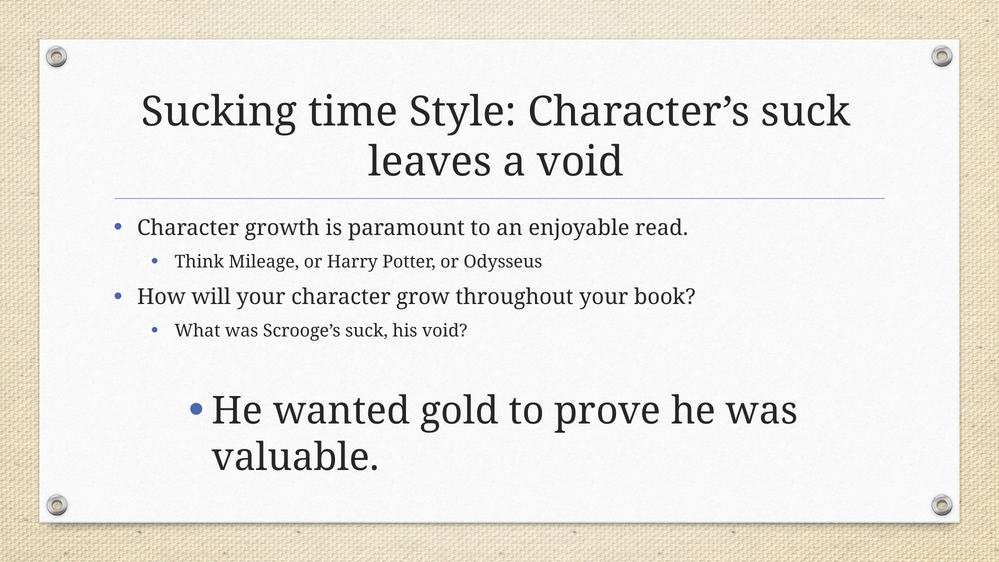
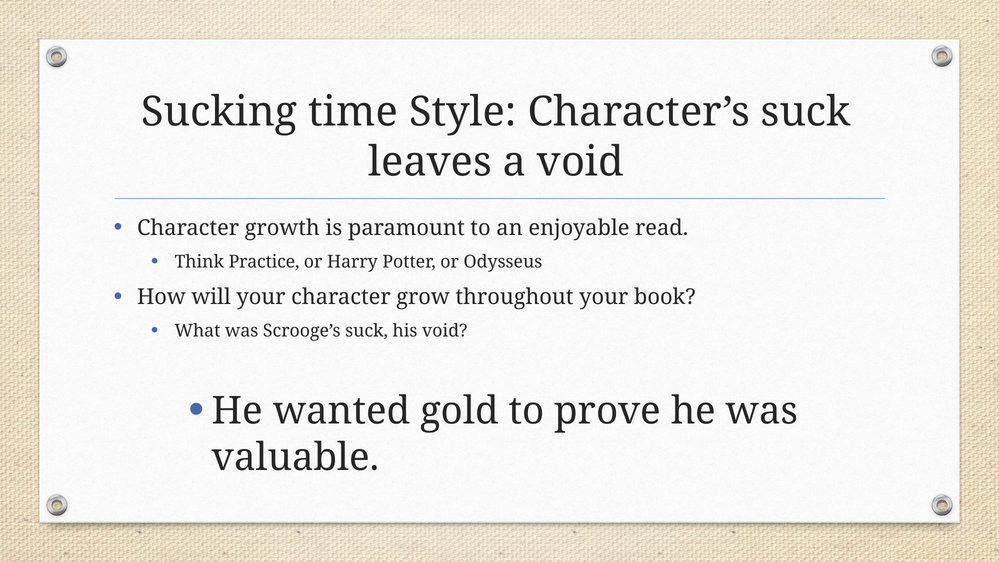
Mileage: Mileage -> Practice
